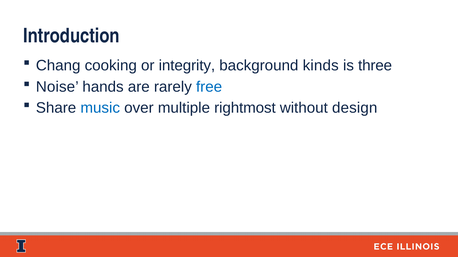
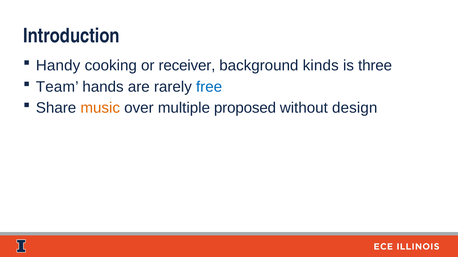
Chang: Chang -> Handy
integrity: integrity -> receiver
Noise: Noise -> Team
music colour: blue -> orange
rightmost: rightmost -> proposed
